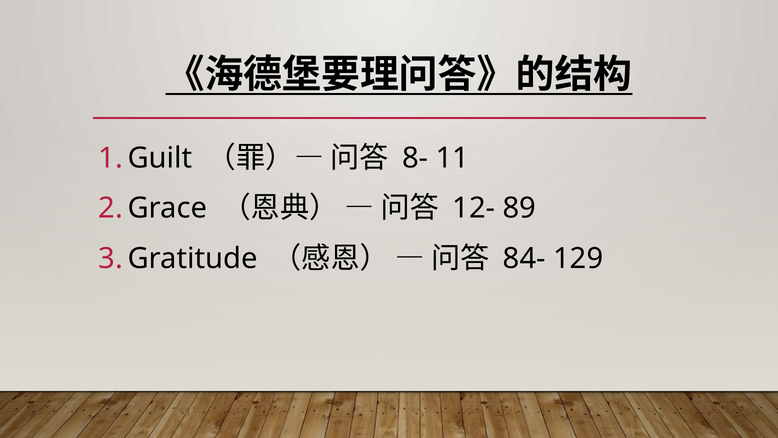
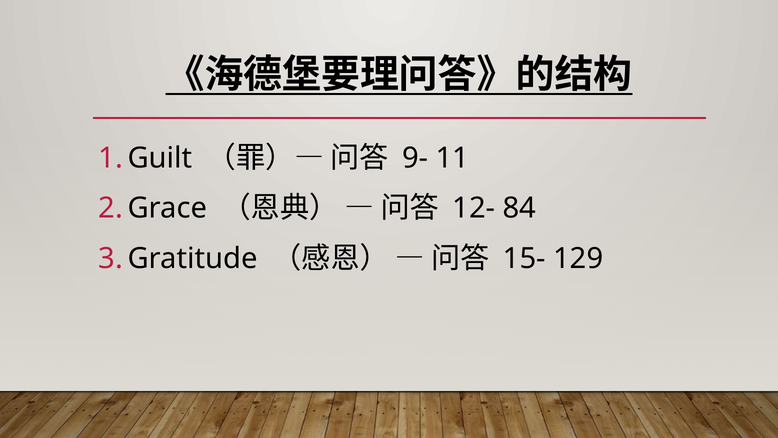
8-: 8- -> 9-
89: 89 -> 84
84-: 84- -> 15-
